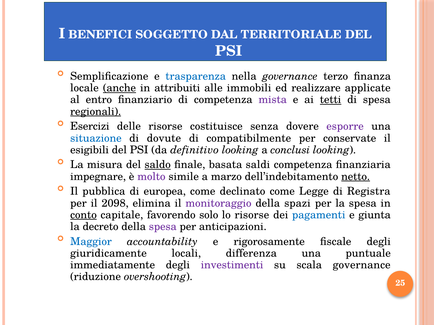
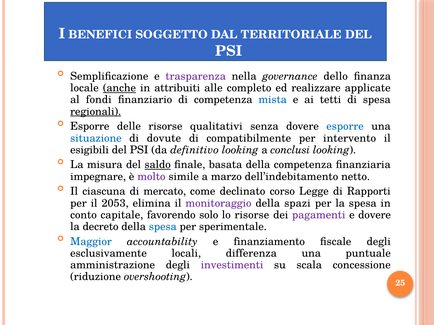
trasparenza colour: blue -> purple
terzo: terzo -> dello
immobili: immobili -> completo
entro: entro -> fondi
mista colour: purple -> blue
tetti underline: present -> none
Esercizi at (90, 127): Esercizi -> Esporre
costituisce: costituisce -> qualitativi
esporre at (345, 127) colour: purple -> blue
conservate: conservate -> intervento
basata saldi: saldi -> della
netto underline: present -> none
pubblica: pubblica -> ciascuna
europea: europea -> mercato
declinato come: come -> corso
Registra: Registra -> Rapporti
2098: 2098 -> 2053
conto underline: present -> none
pagamenti colour: blue -> purple
e giunta: giunta -> dovere
spesa at (163, 227) colour: purple -> blue
anticipazioni: anticipazioni -> sperimentale
rigorosamente: rigorosamente -> finanziamento
giuridicamente: giuridicamente -> esclusivamente
immediatamente: immediatamente -> amministrazione
scala governance: governance -> concessione
